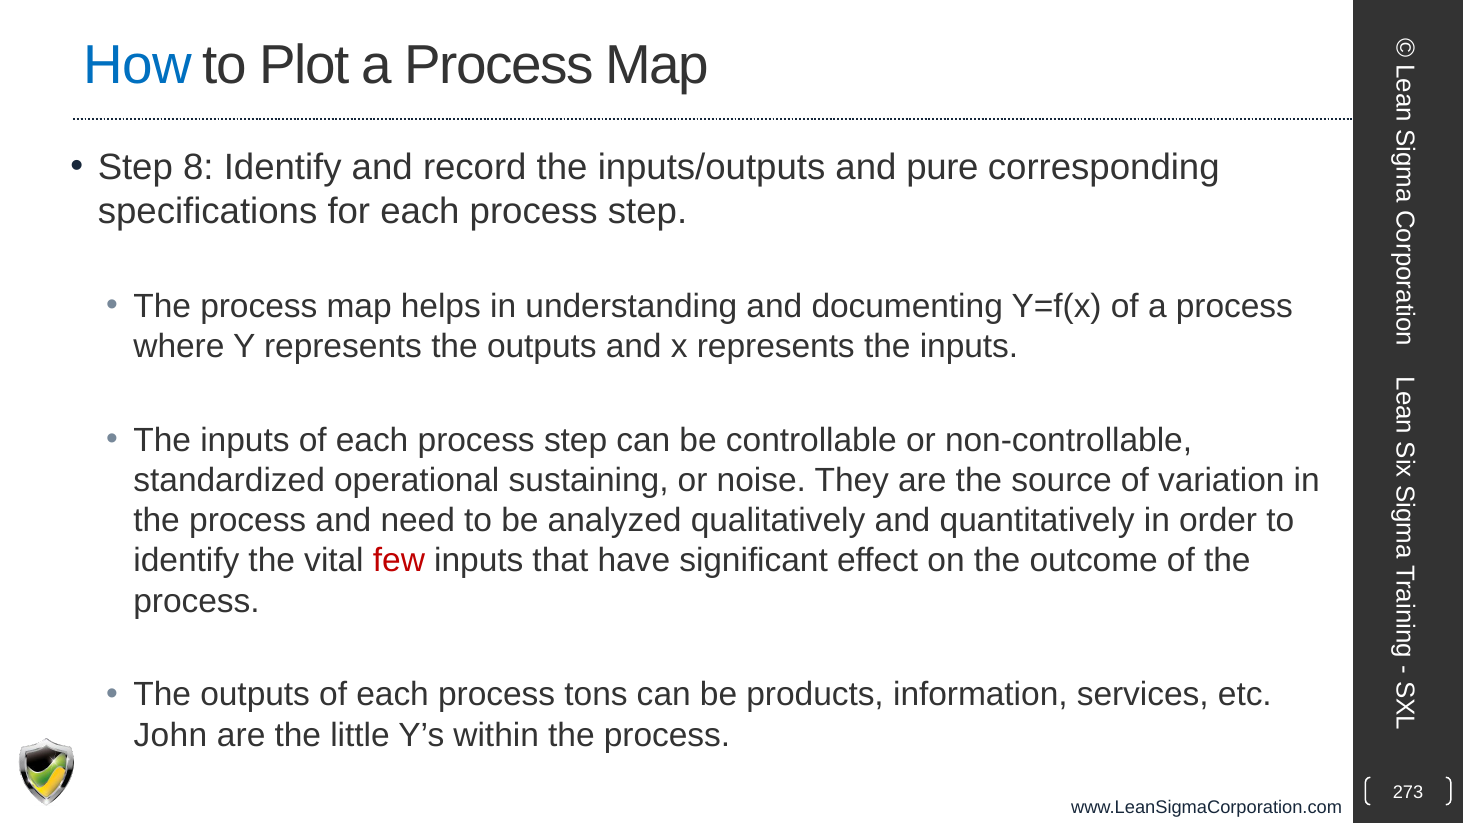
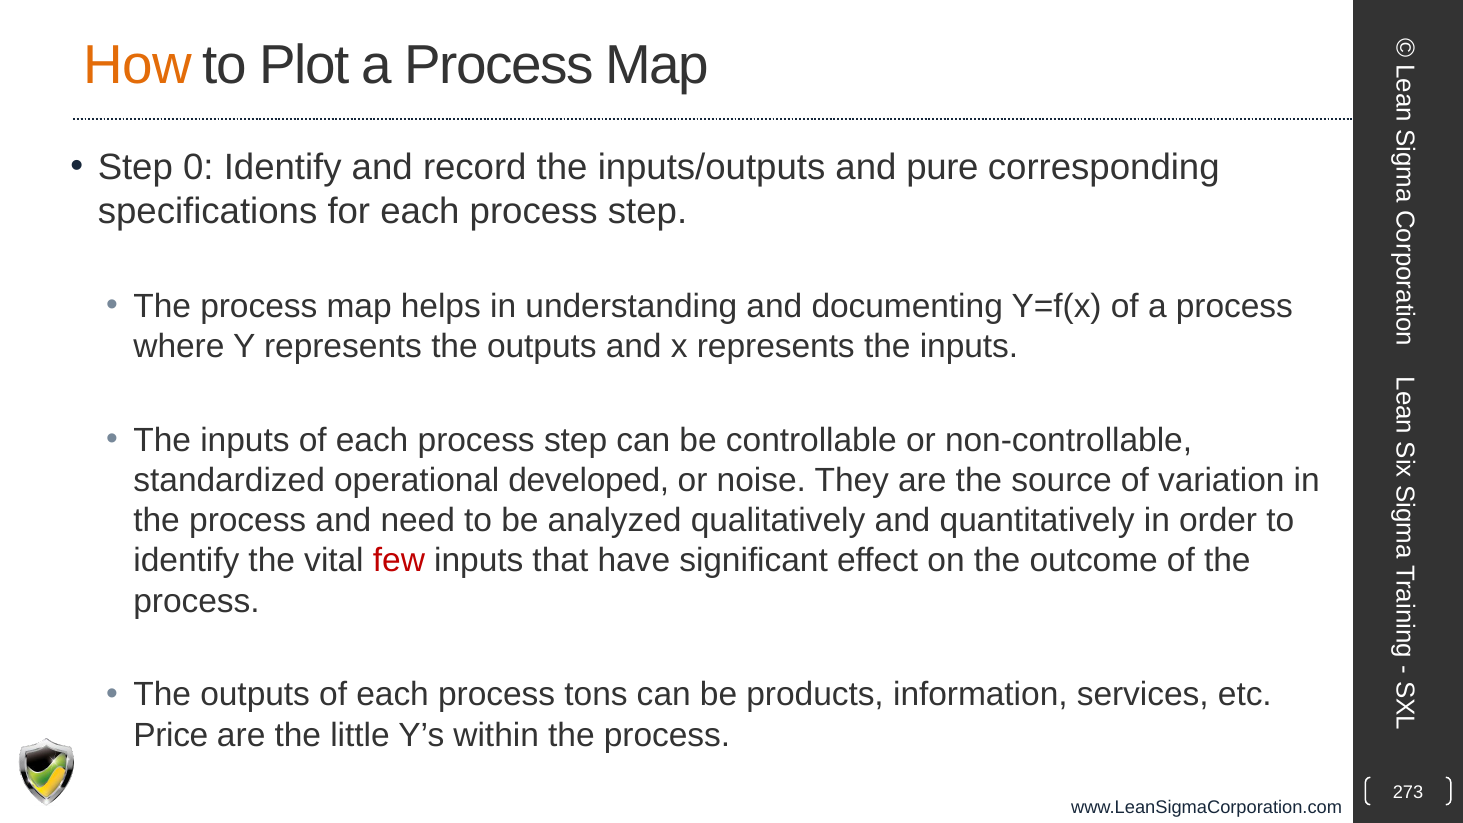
How colour: blue -> orange
8: 8 -> 0
sustaining: sustaining -> developed
John: John -> Price
